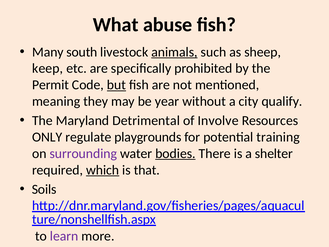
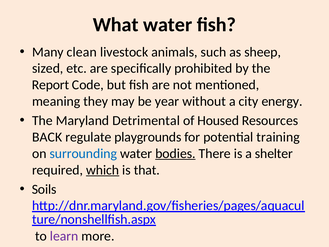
What abuse: abuse -> water
south: south -> clean
animals underline: present -> none
keep: keep -> sized
Permit: Permit -> Report
but underline: present -> none
qualify: qualify -> energy
Involve: Involve -> Housed
ONLY: ONLY -> BACK
surrounding colour: purple -> blue
